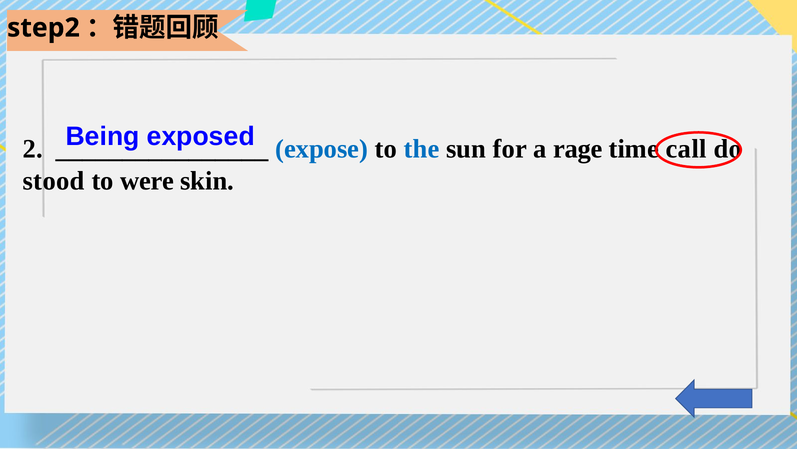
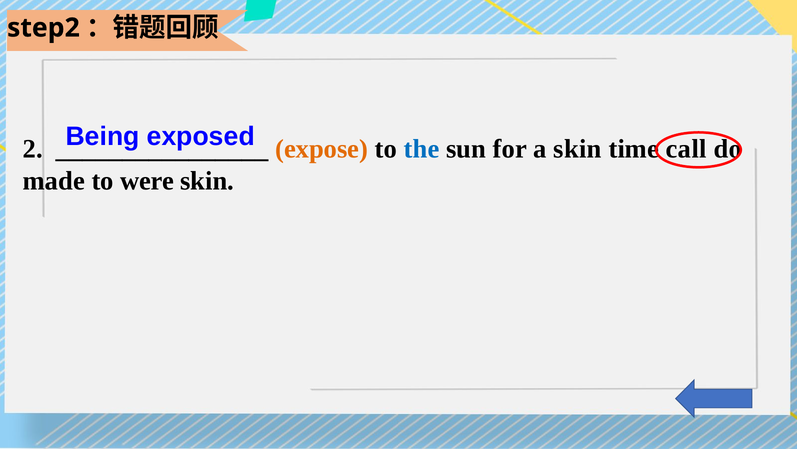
expose colour: blue -> orange
a rage: rage -> skin
stood: stood -> made
